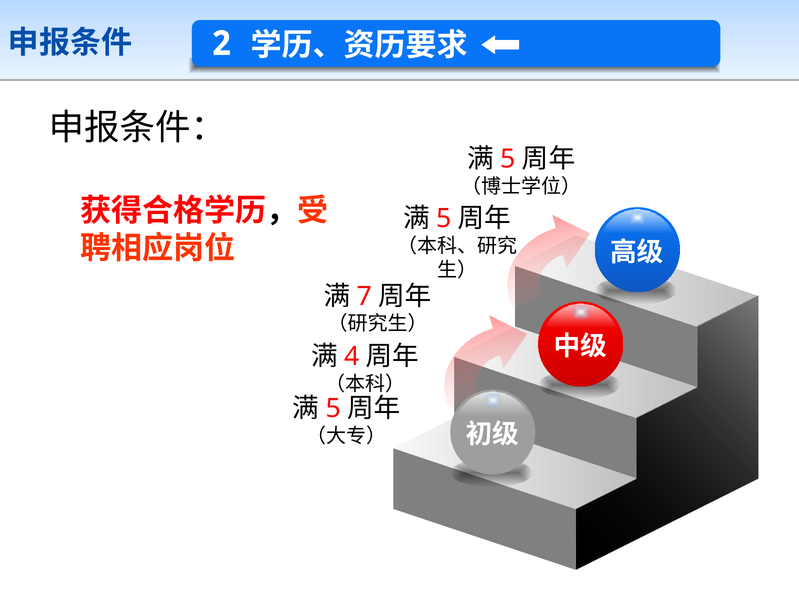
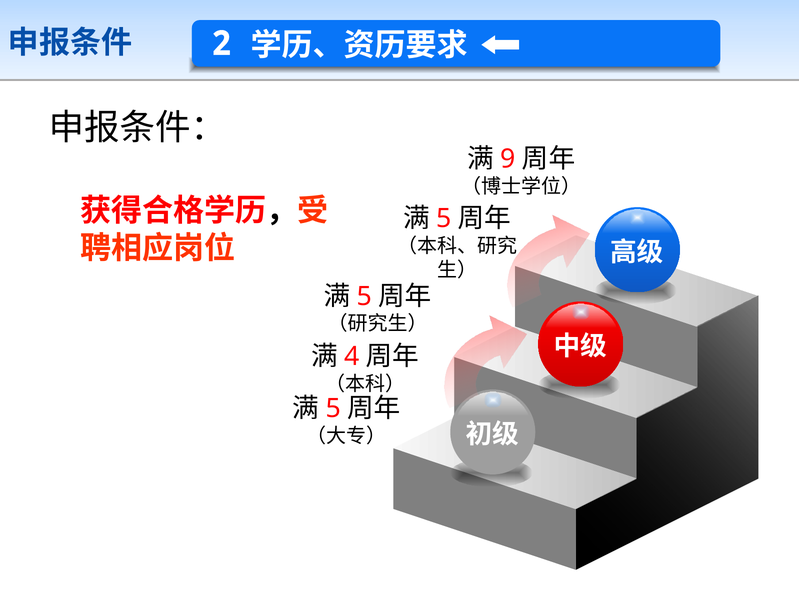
5 at (508, 159): 5 -> 9
7 at (364, 296): 7 -> 5
